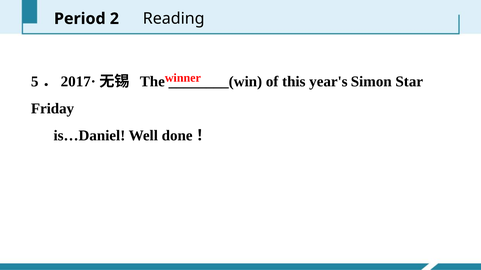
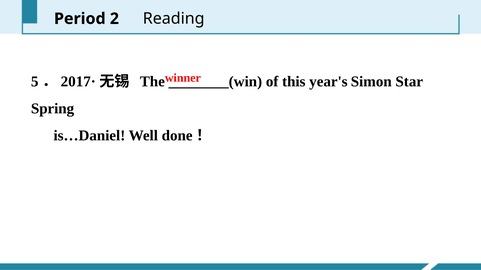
Friday: Friday -> Spring
